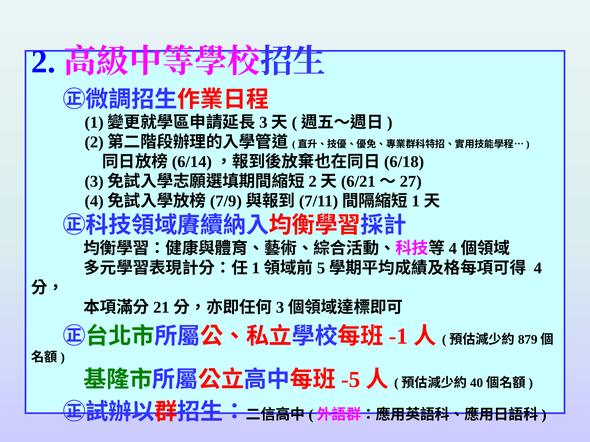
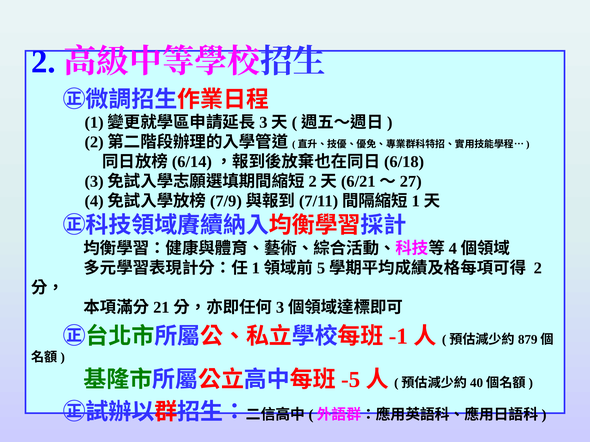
4 at (538, 268): 4 -> 2
